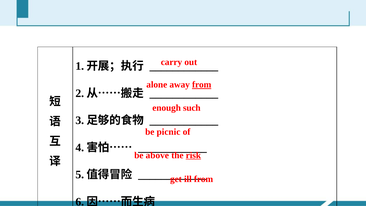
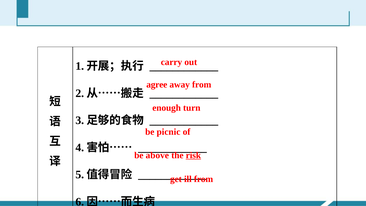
alone: alone -> agree
from at (202, 85) underline: present -> none
such: such -> turn
